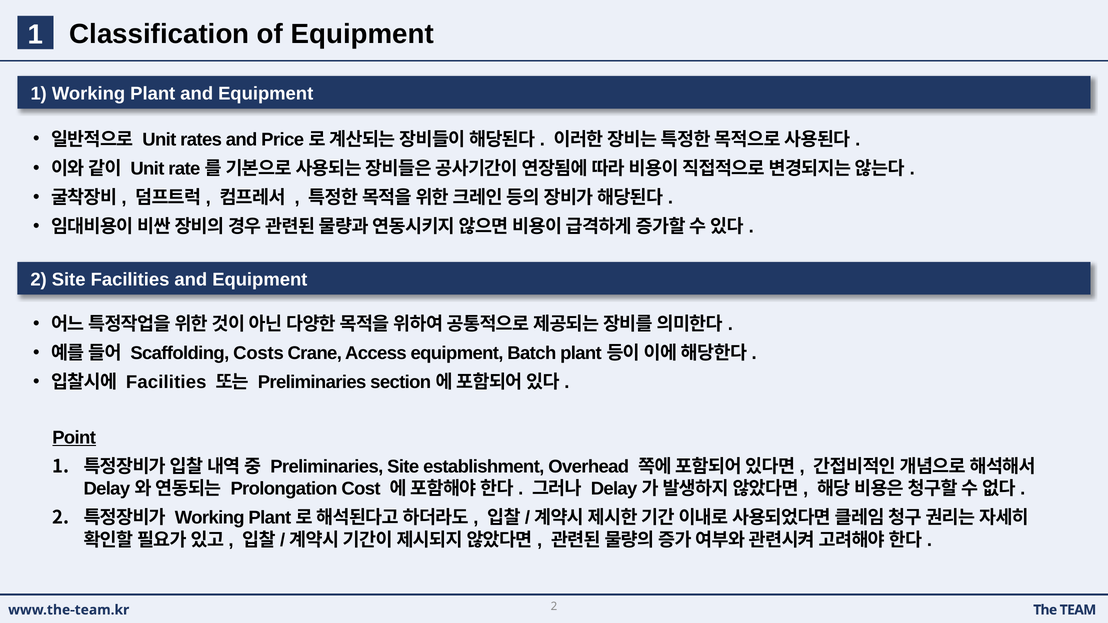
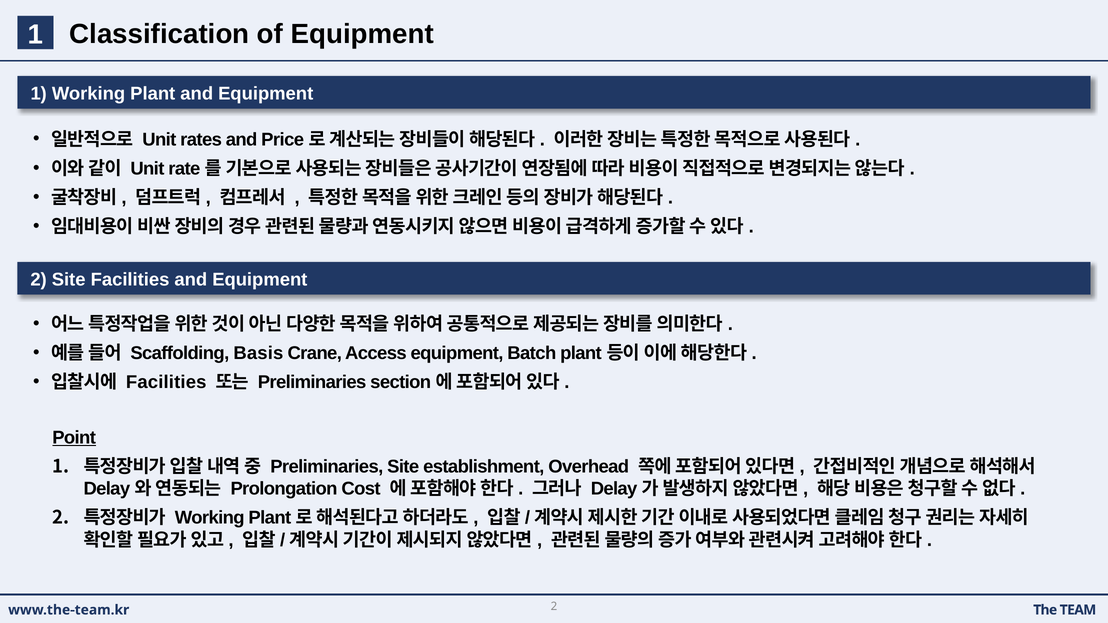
Costs: Costs -> Basis
